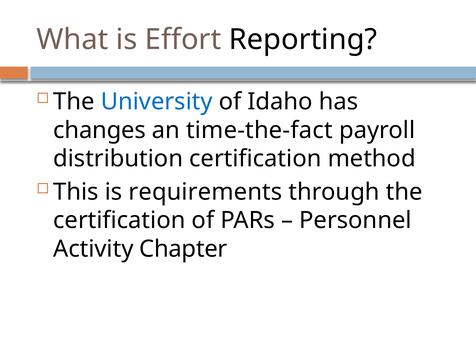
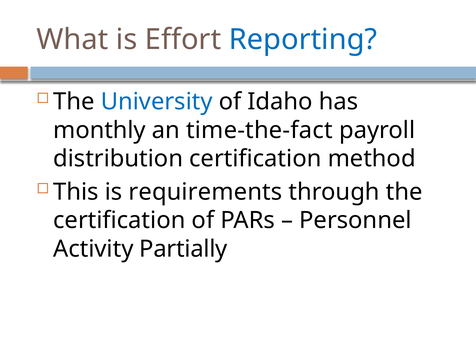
Reporting colour: black -> blue
changes: changes -> monthly
Chapter: Chapter -> Partially
